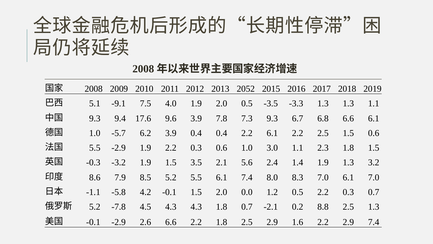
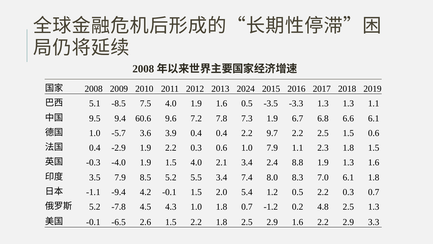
2052: 2052 -> 2024
-9.1: -9.1 -> -8.5
1.9 2.0: 2.0 -> 1.6
9.3 at (95, 118): 9.3 -> 9.5
17.6: 17.6 -> 60.6
9.6 3.9: 3.9 -> 7.2
7.3 9.3: 9.3 -> 1.9
6.2: 6.2 -> 3.6
2.2 6.1: 6.1 -> 9.7
5.5 at (95, 148): 5.5 -> 0.4
1.0 3.0: 3.0 -> 7.9
-3.2: -3.2 -> -4.0
1.5 3.5: 3.5 -> 4.0
2.1 5.6: 5.6 -> 3.4
1.4: 1.4 -> 8.8
1.3 3.2: 3.2 -> 1.6
8.6: 8.6 -> 3.5
5.5 6.1: 6.1 -> 3.4
6.1 7.0: 7.0 -> 1.8
-5.8: -5.8 -> -9.4
0.0: 0.0 -> 5.4
4.3 4.3: 4.3 -> 1.0
-2.1: -2.1 -> -1.2
8.8: 8.8 -> 4.8
-0.1 -2.9: -2.9 -> -6.5
2.6 6.6: 6.6 -> 1.5
2.9 7.4: 7.4 -> 3.3
